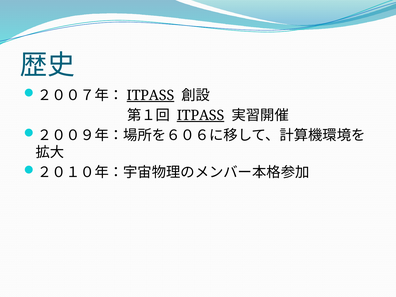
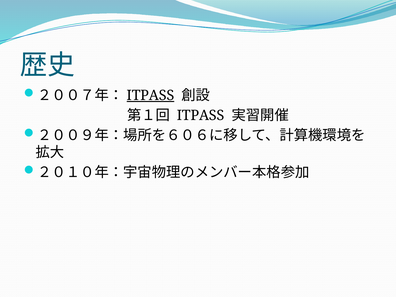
ITPASS at (201, 115) underline: present -> none
